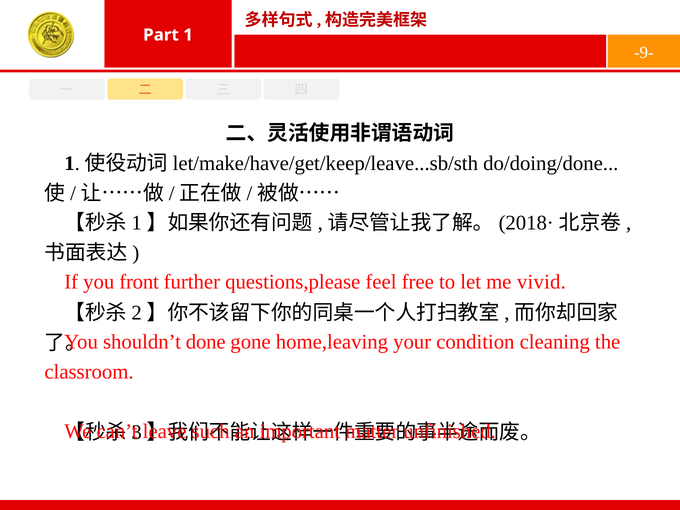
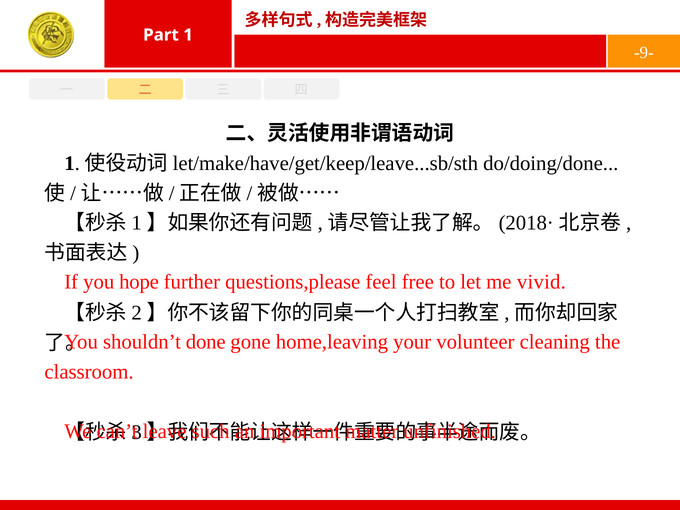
front: front -> hope
condition: condition -> volunteer
